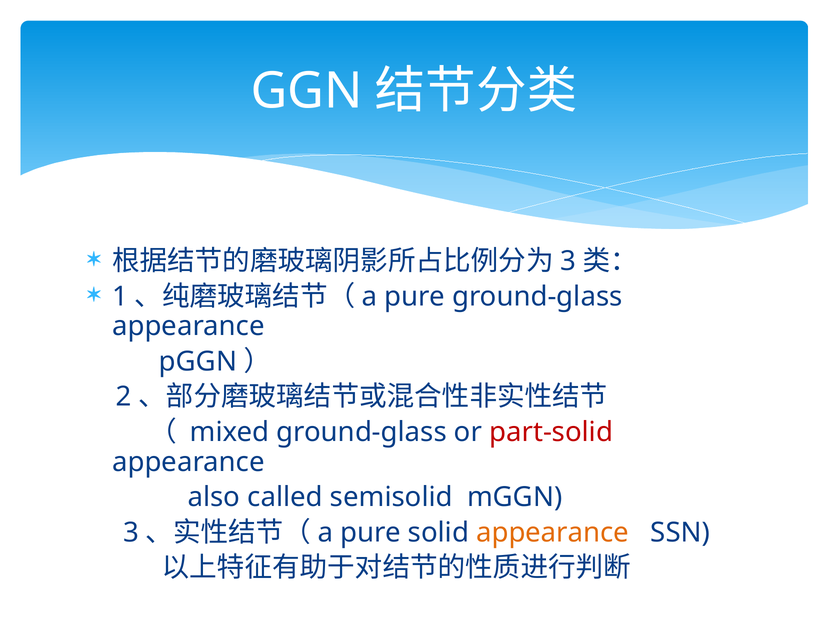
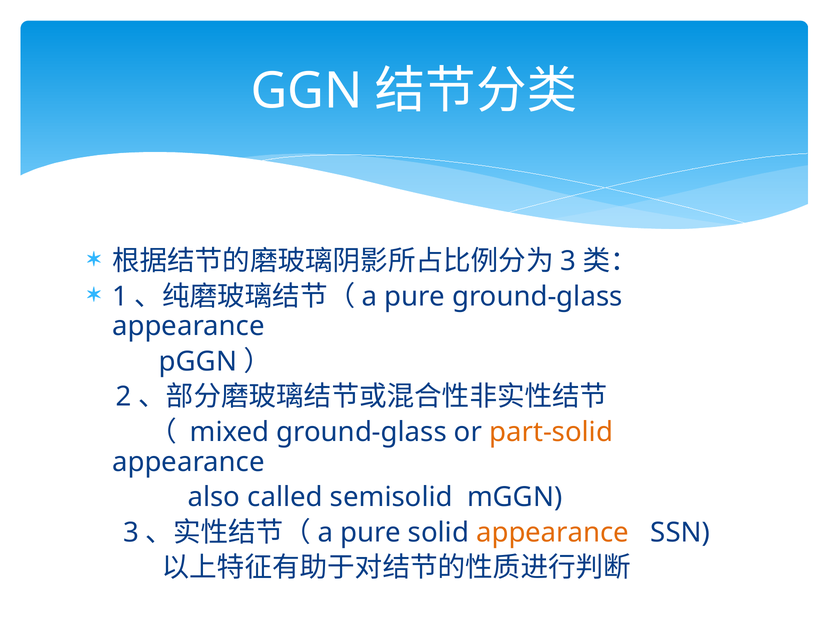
part-solid colour: red -> orange
